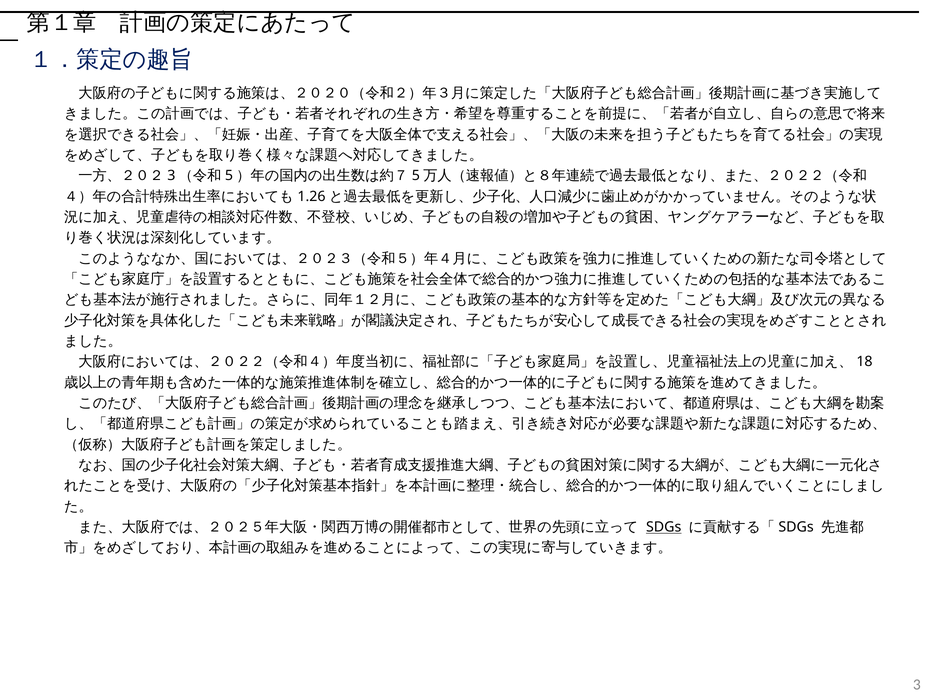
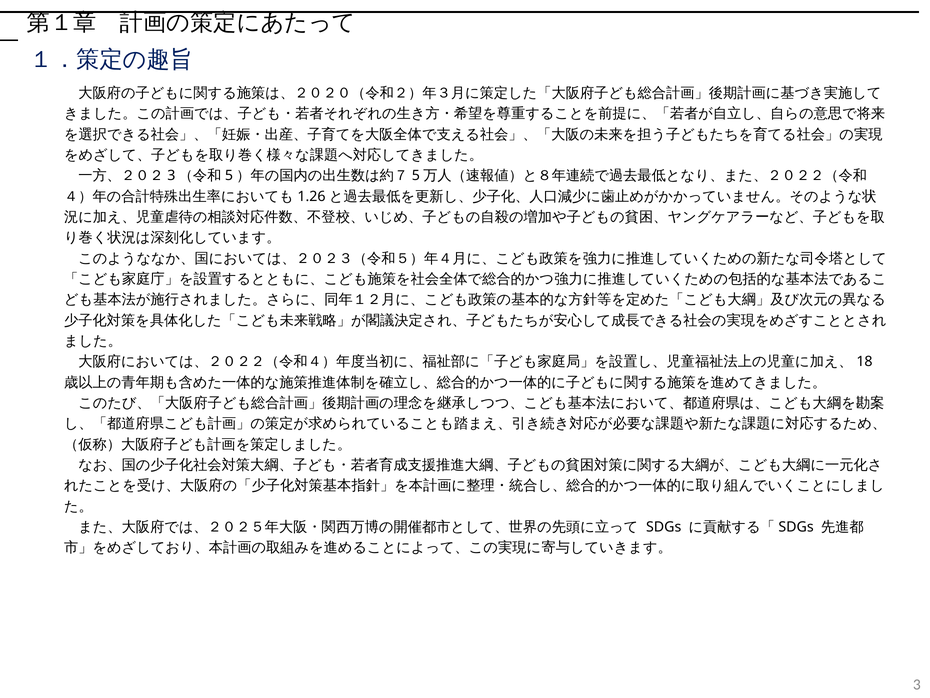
SDGs underline: present -> none
